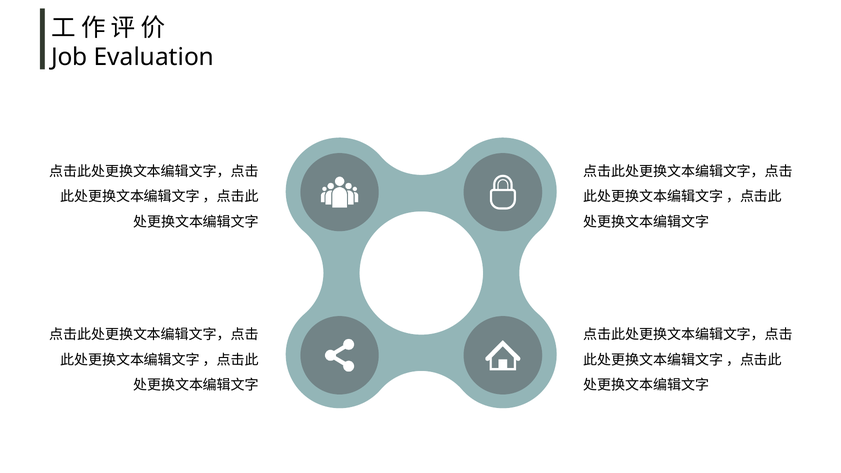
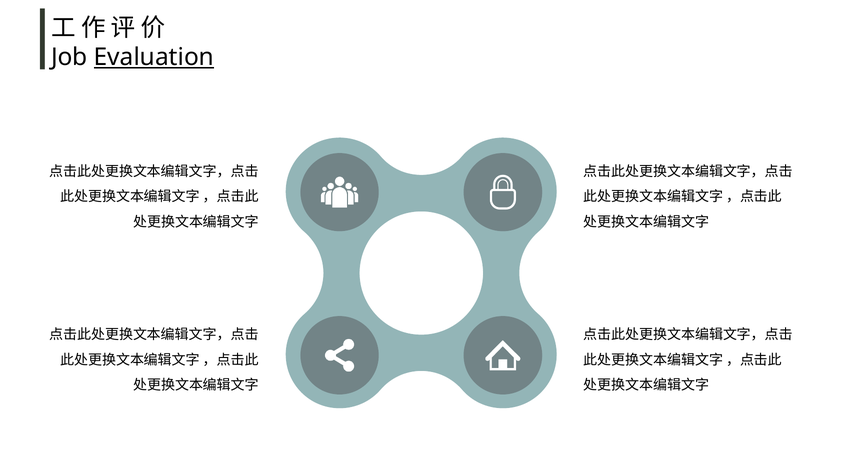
Evaluation underline: none -> present
